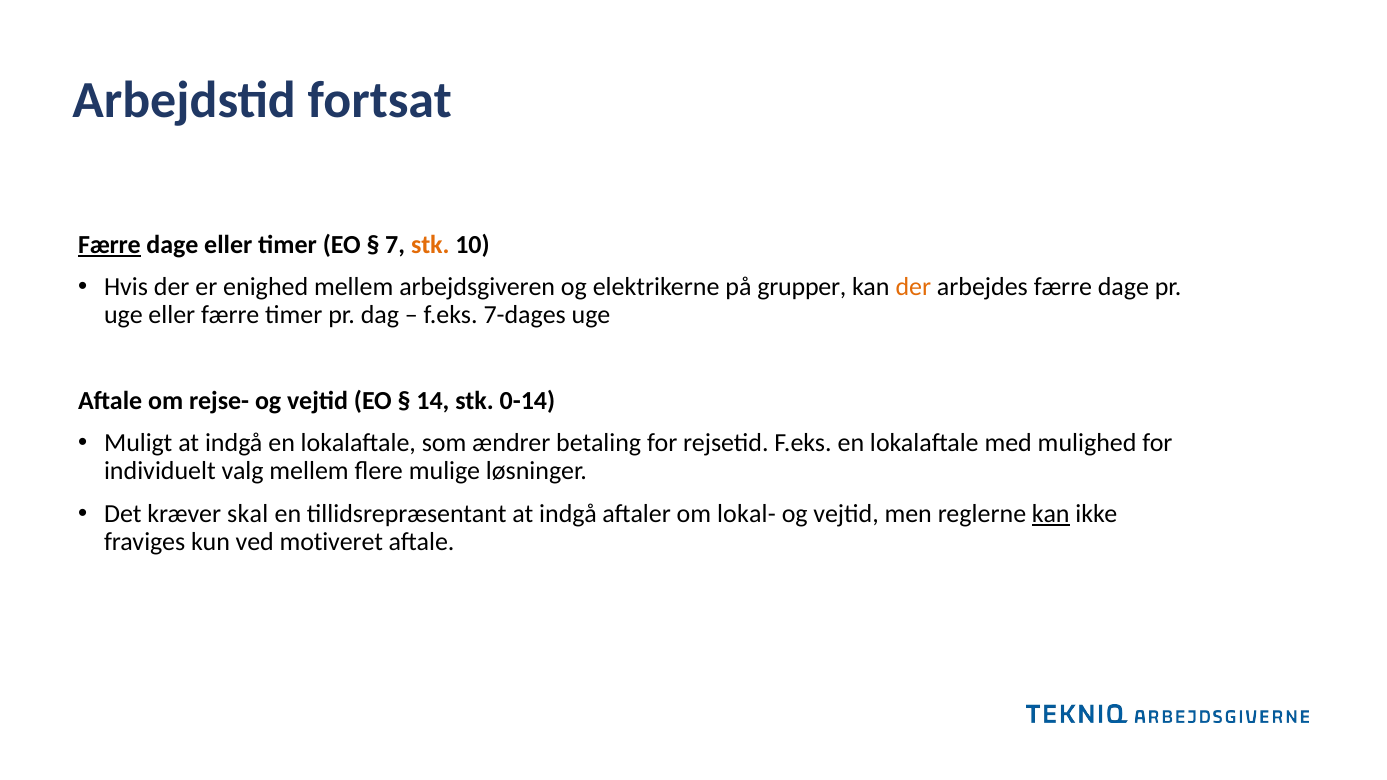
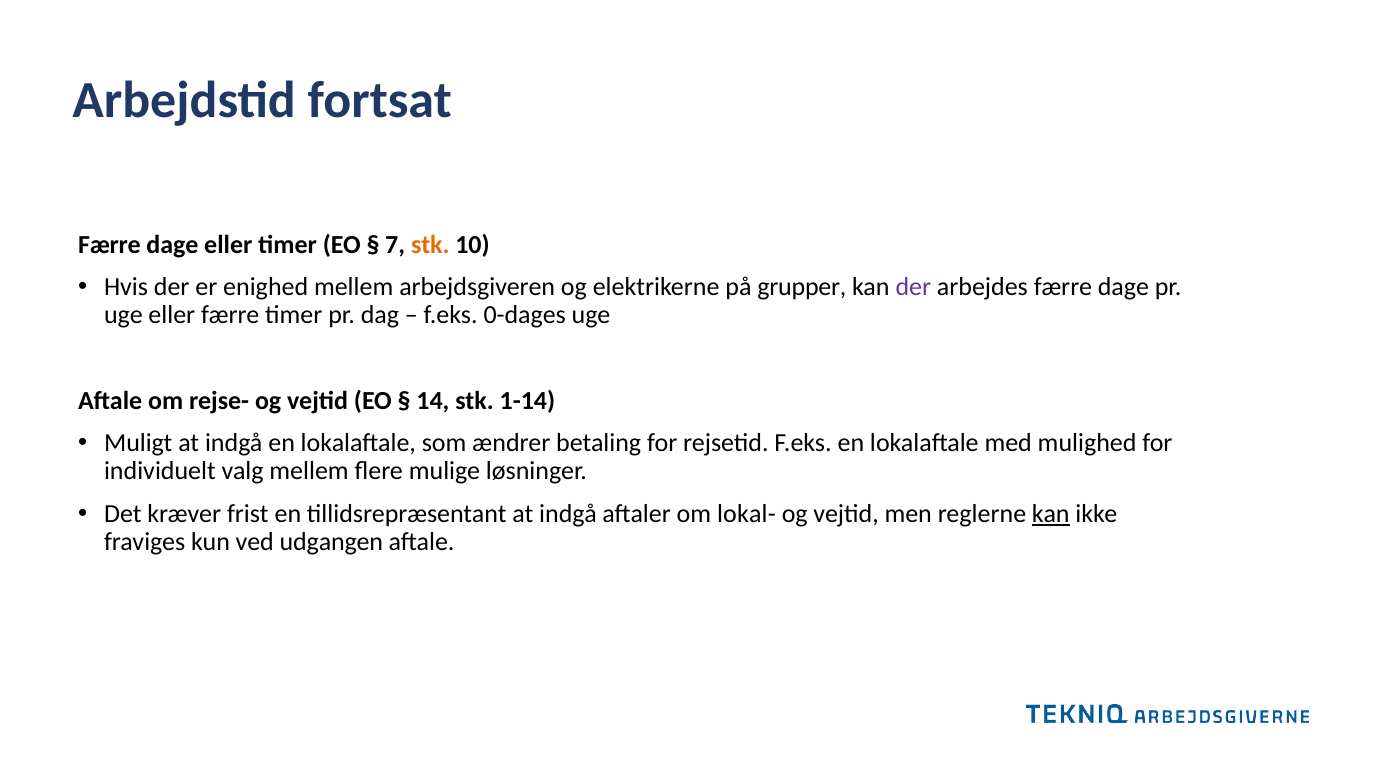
Færre at (109, 245) underline: present -> none
der at (913, 287) colour: orange -> purple
7-dages: 7-dages -> 0-dages
0-14: 0-14 -> 1-14
skal: skal -> frist
motiveret: motiveret -> udgangen
